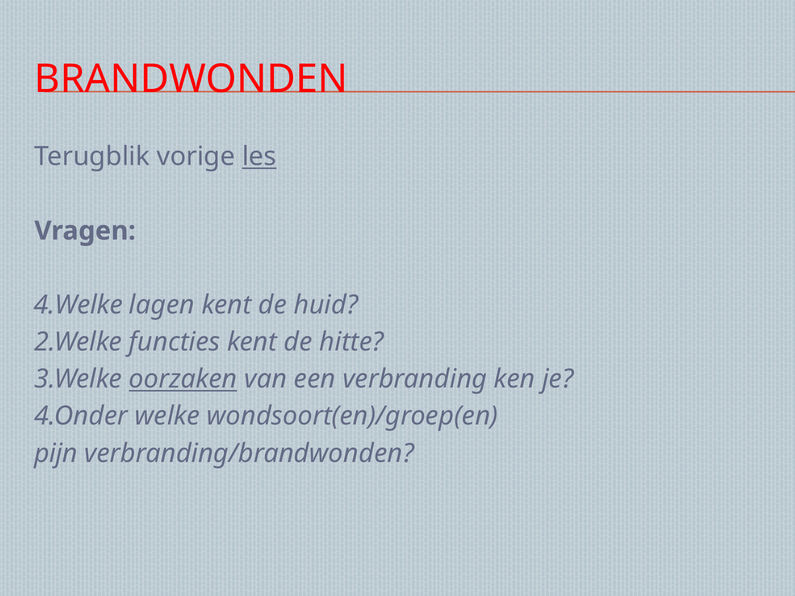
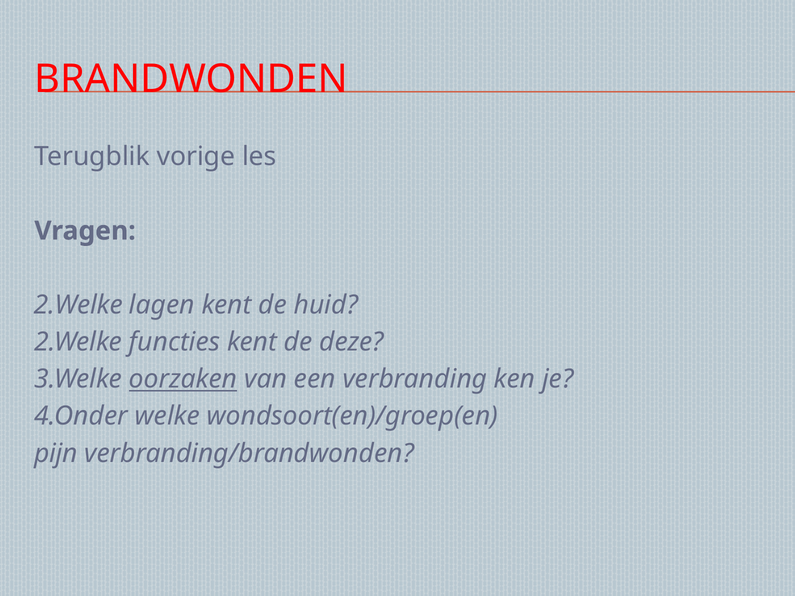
les underline: present -> none
4.Welke at (78, 305): 4.Welke -> 2.Welke
hitte: hitte -> deze
